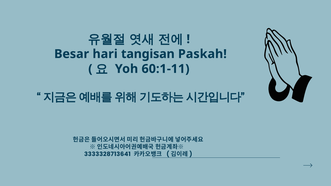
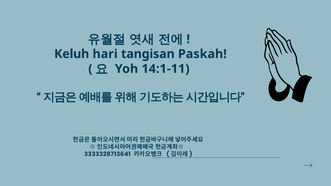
Besar: Besar -> Keluh
60:1-11: 60:1-11 -> 14:1-11
